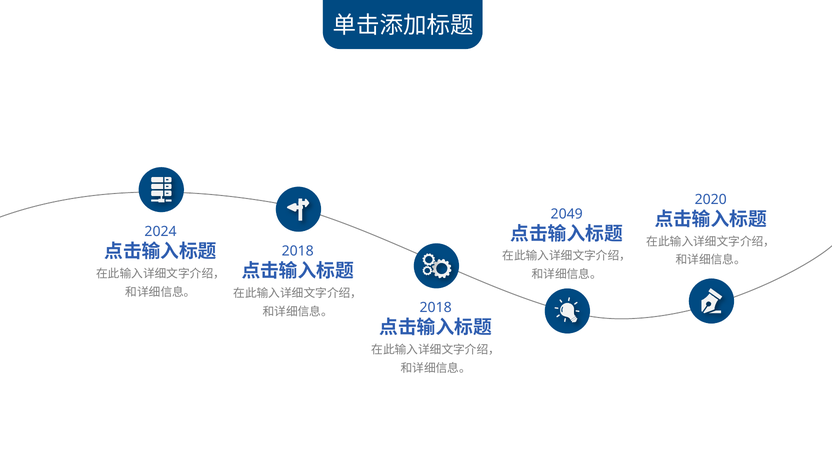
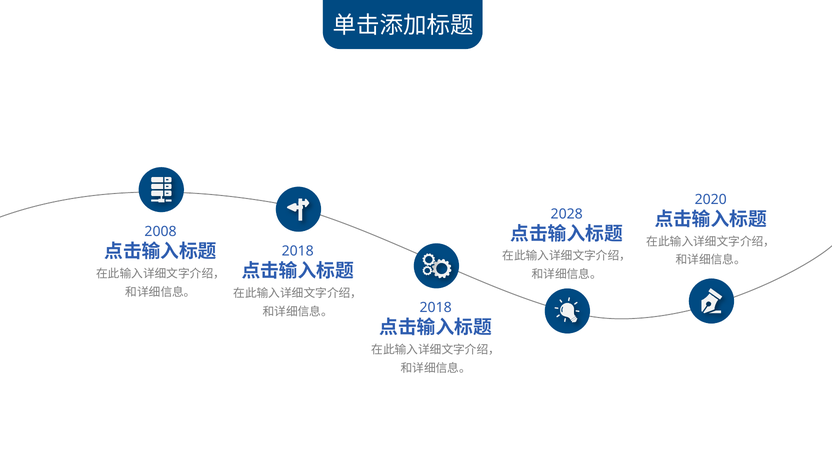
2049: 2049 -> 2028
2024: 2024 -> 2008
